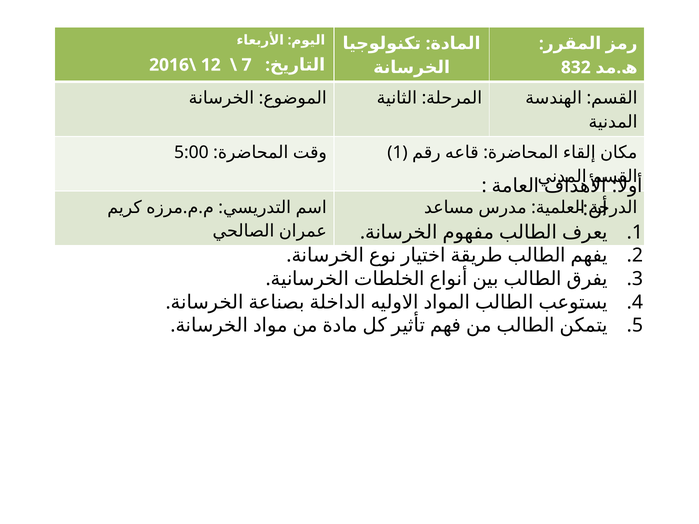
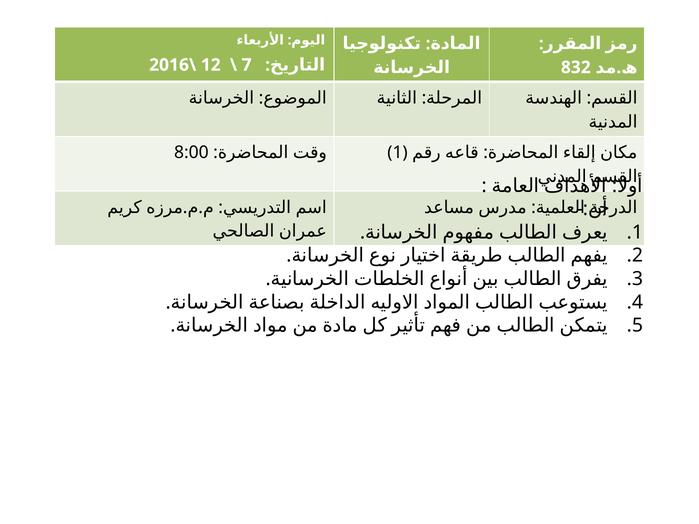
5:00: 5:00 -> 8:00
